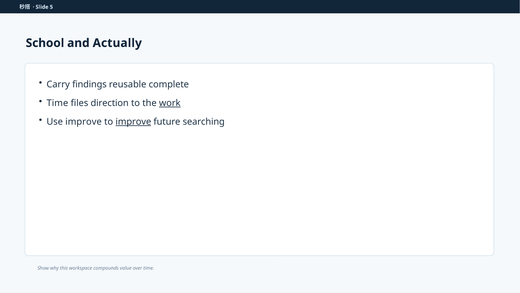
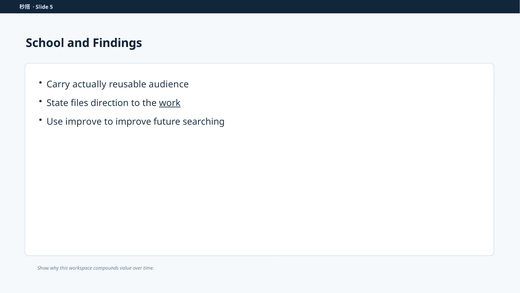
Actually: Actually -> Findings
findings: findings -> actually
complete: complete -> audience
Time at (57, 103): Time -> State
improve at (133, 121) underline: present -> none
